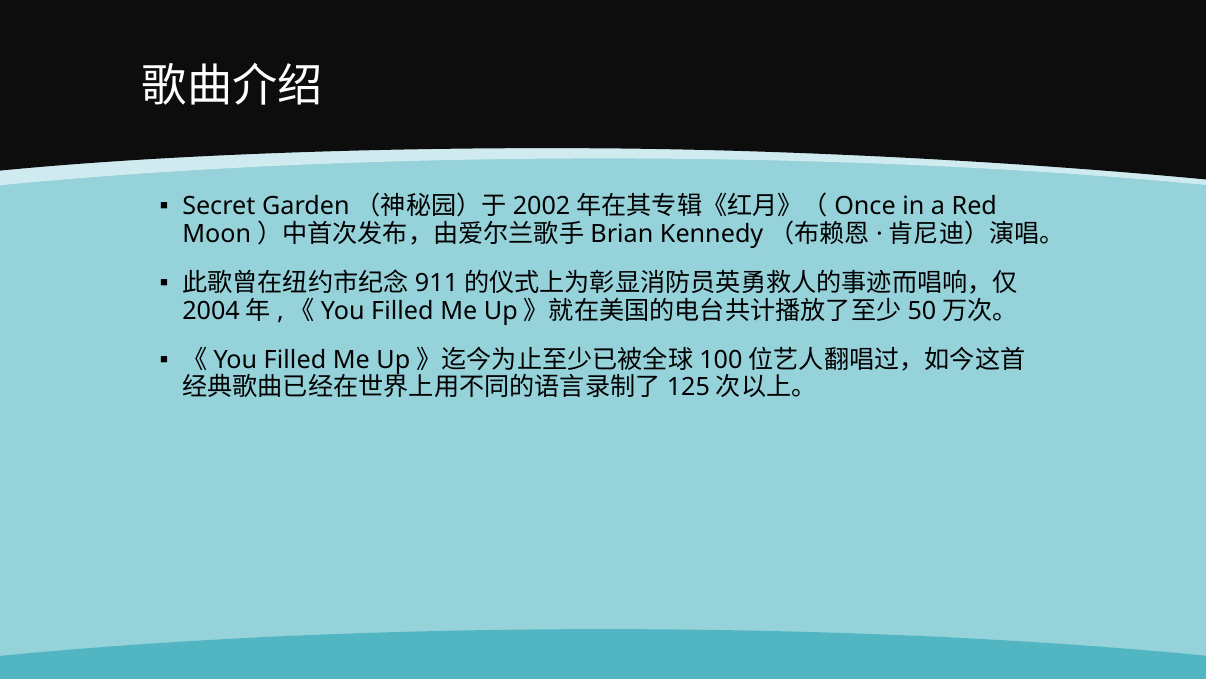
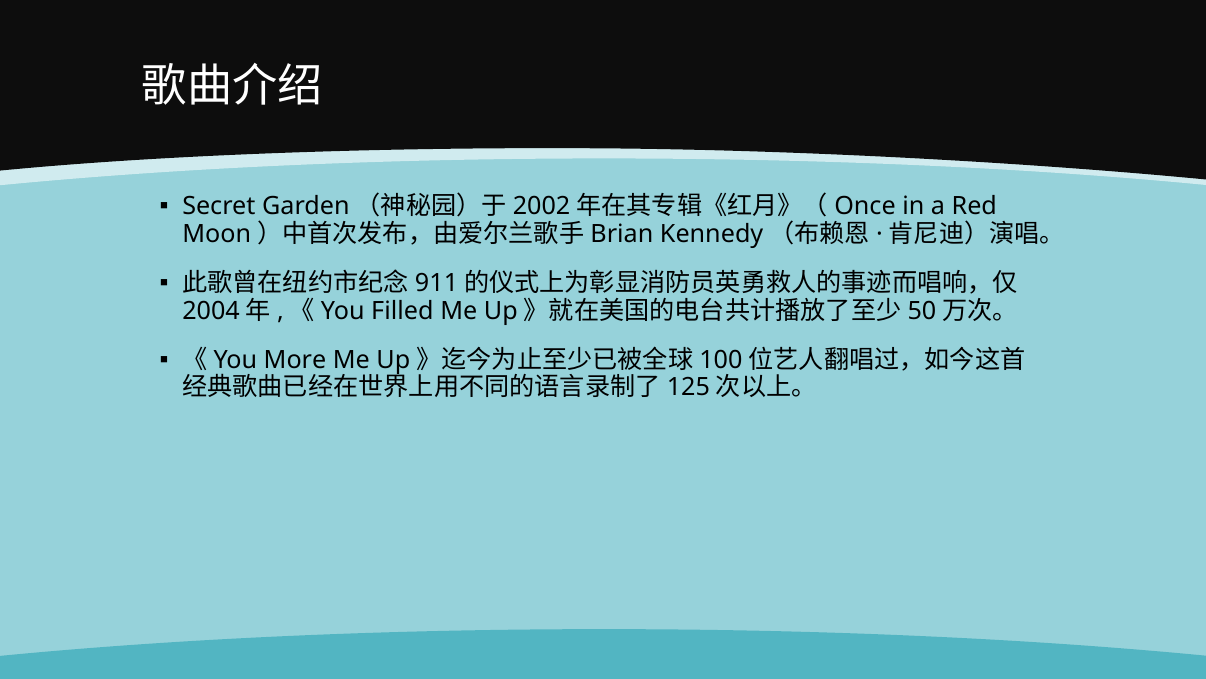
Filled at (295, 360): Filled -> More
